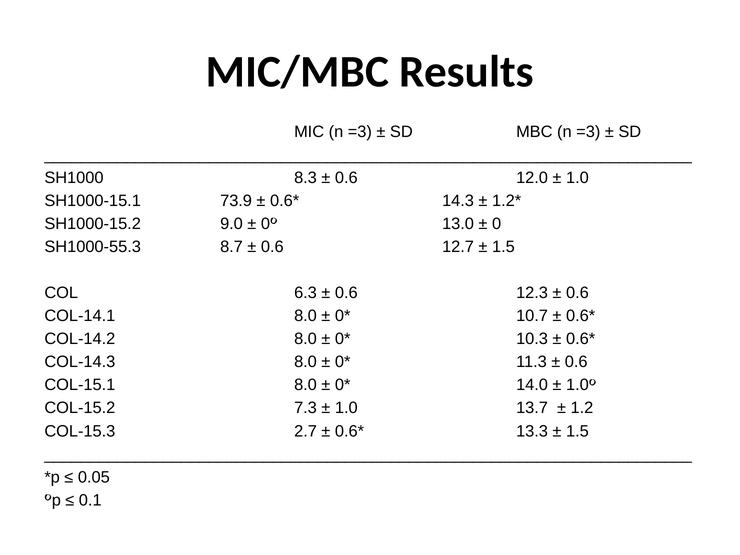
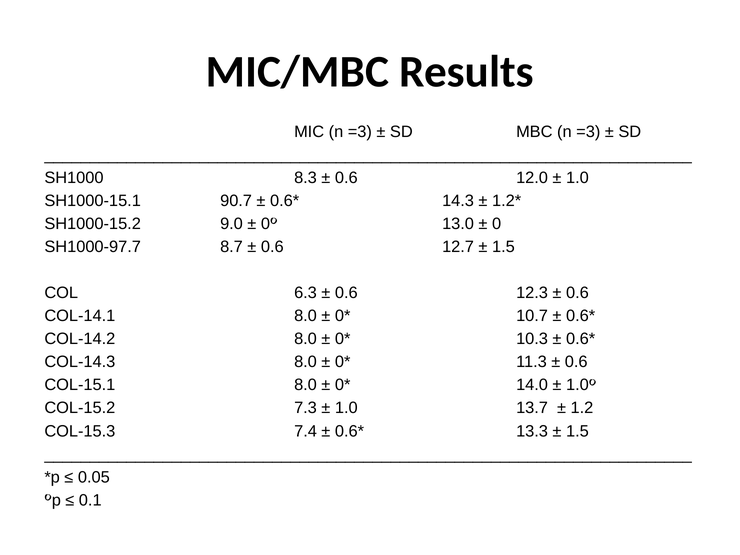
73.9: 73.9 -> 90.7
SH1000-55.3: SH1000-55.3 -> SH1000-97.7
2.7: 2.7 -> 7.4
